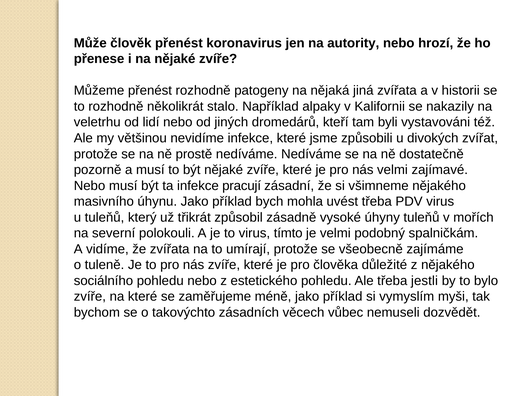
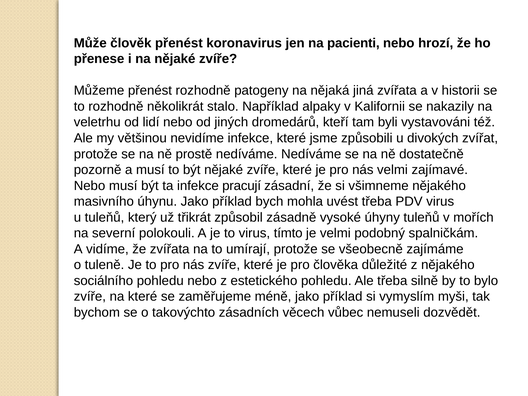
autority: autority -> pacienti
jestli: jestli -> silně
